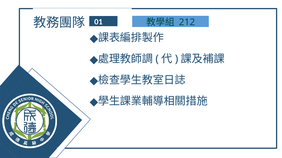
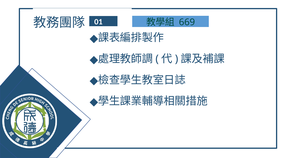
212: 212 -> 669
